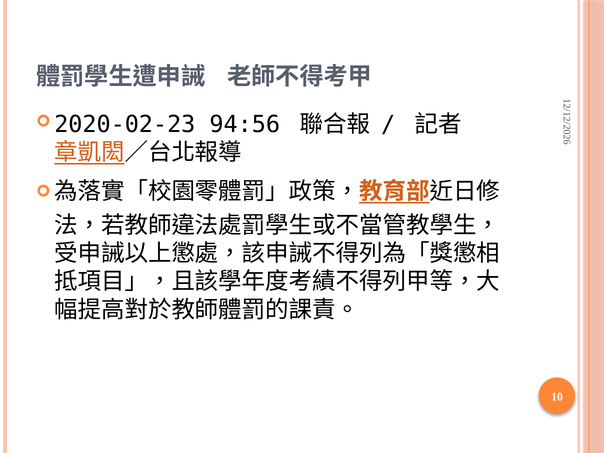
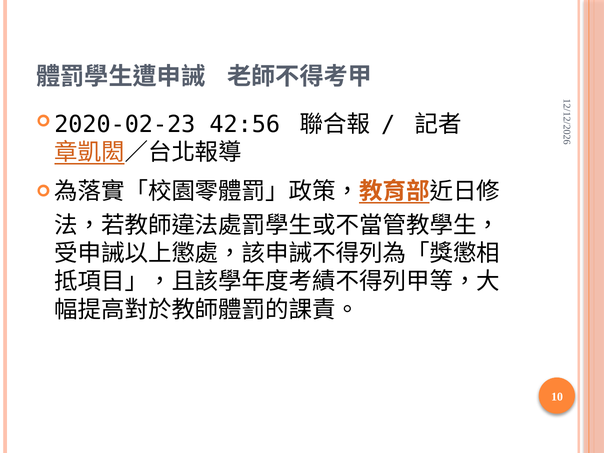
94:56: 94:56 -> 42:56
